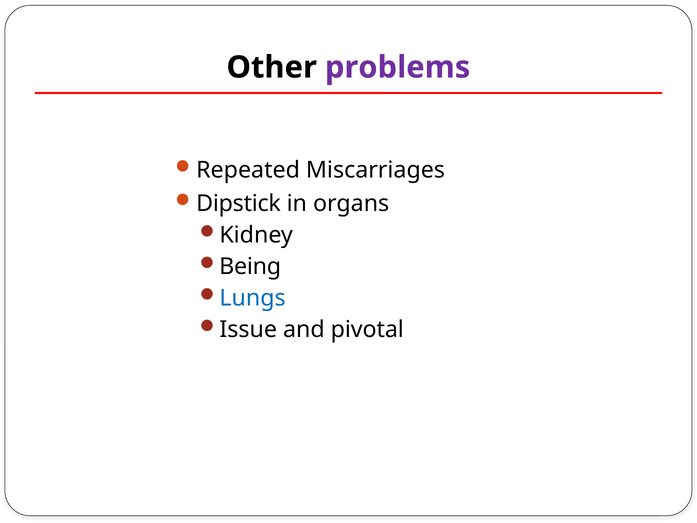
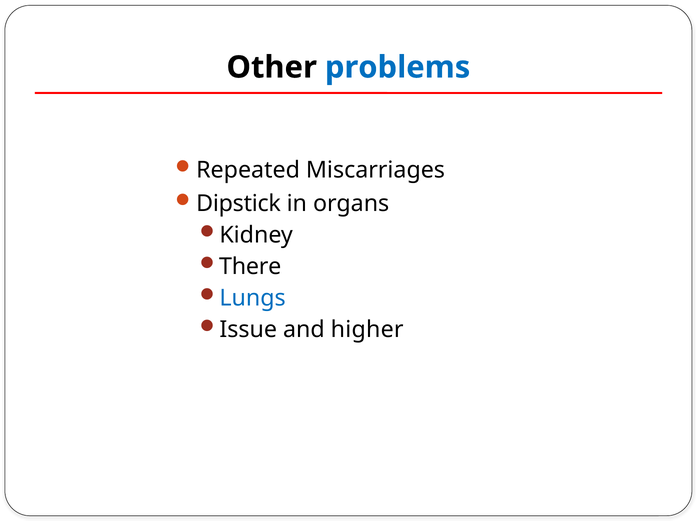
problems colour: purple -> blue
Being: Being -> There
pivotal: pivotal -> higher
